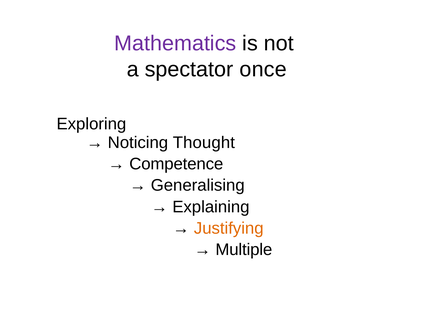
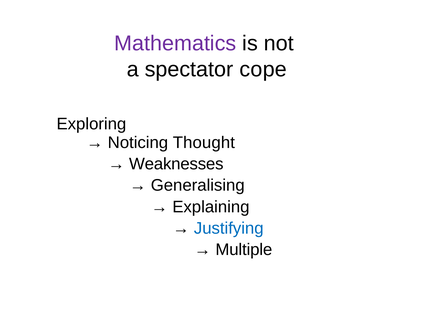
once: once -> cope
Competence: Competence -> Weaknesses
Justifying colour: orange -> blue
